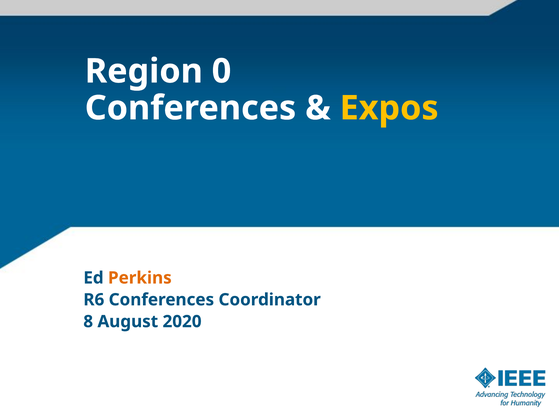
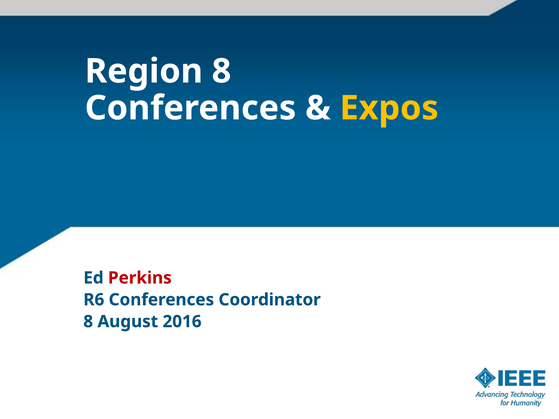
Region 0: 0 -> 8
Perkins colour: orange -> red
2020: 2020 -> 2016
